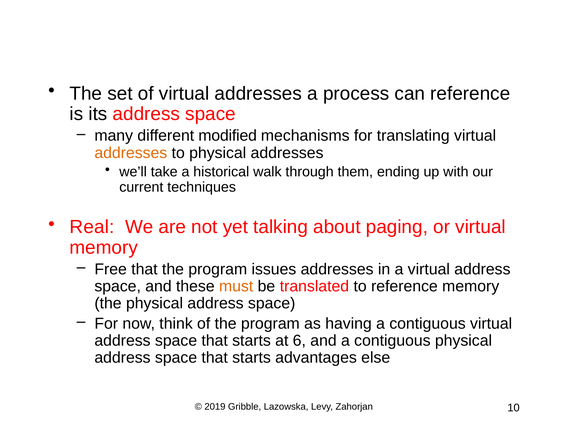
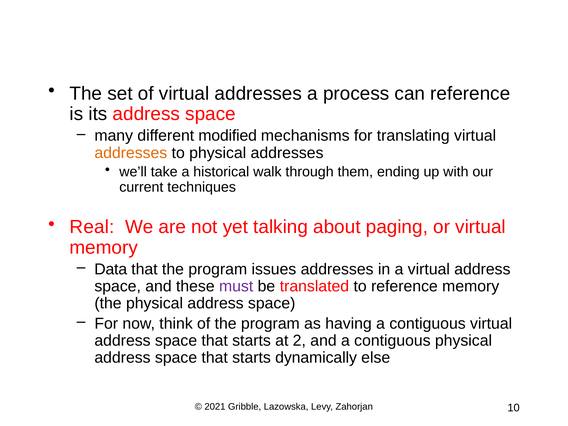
Free: Free -> Data
must colour: orange -> purple
6: 6 -> 2
advantages: advantages -> dynamically
2019: 2019 -> 2021
